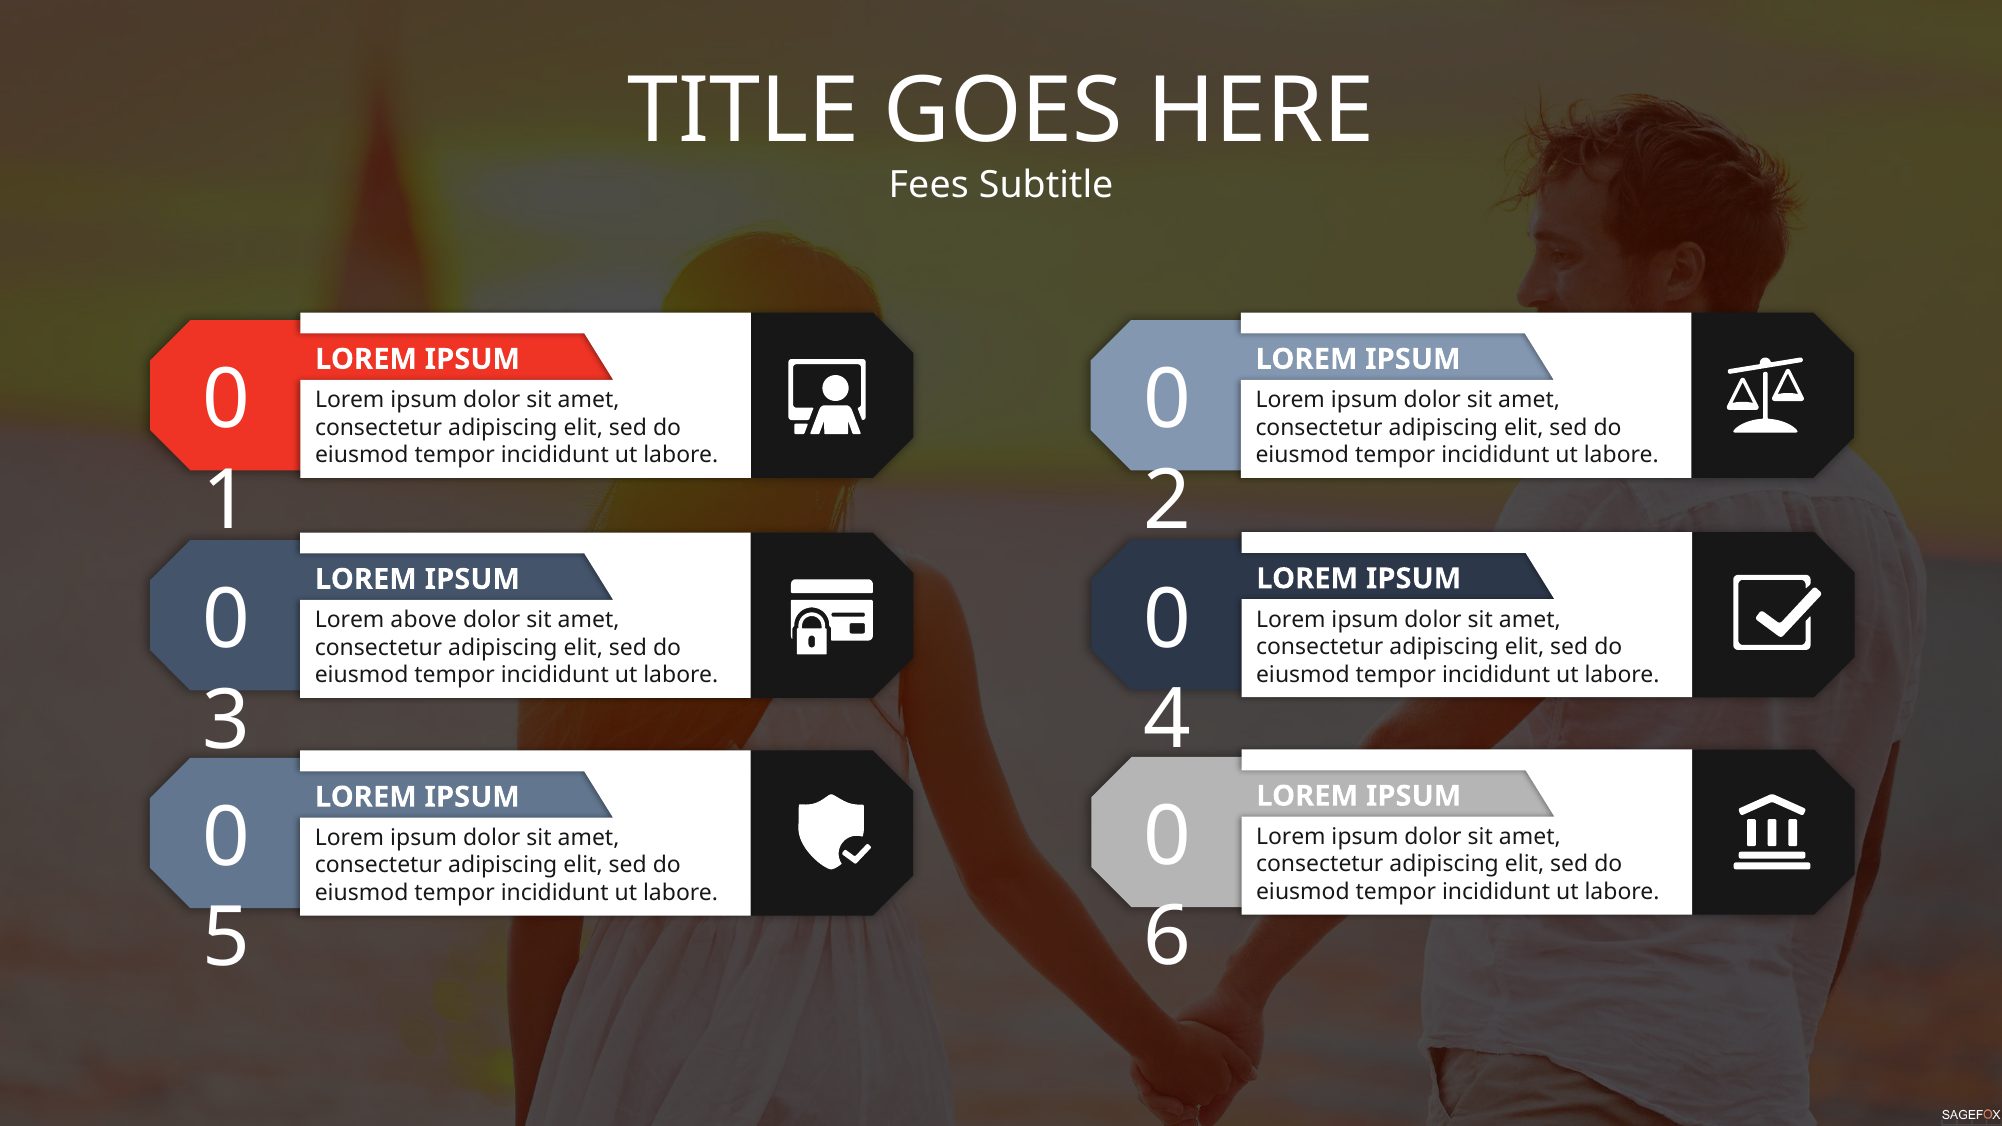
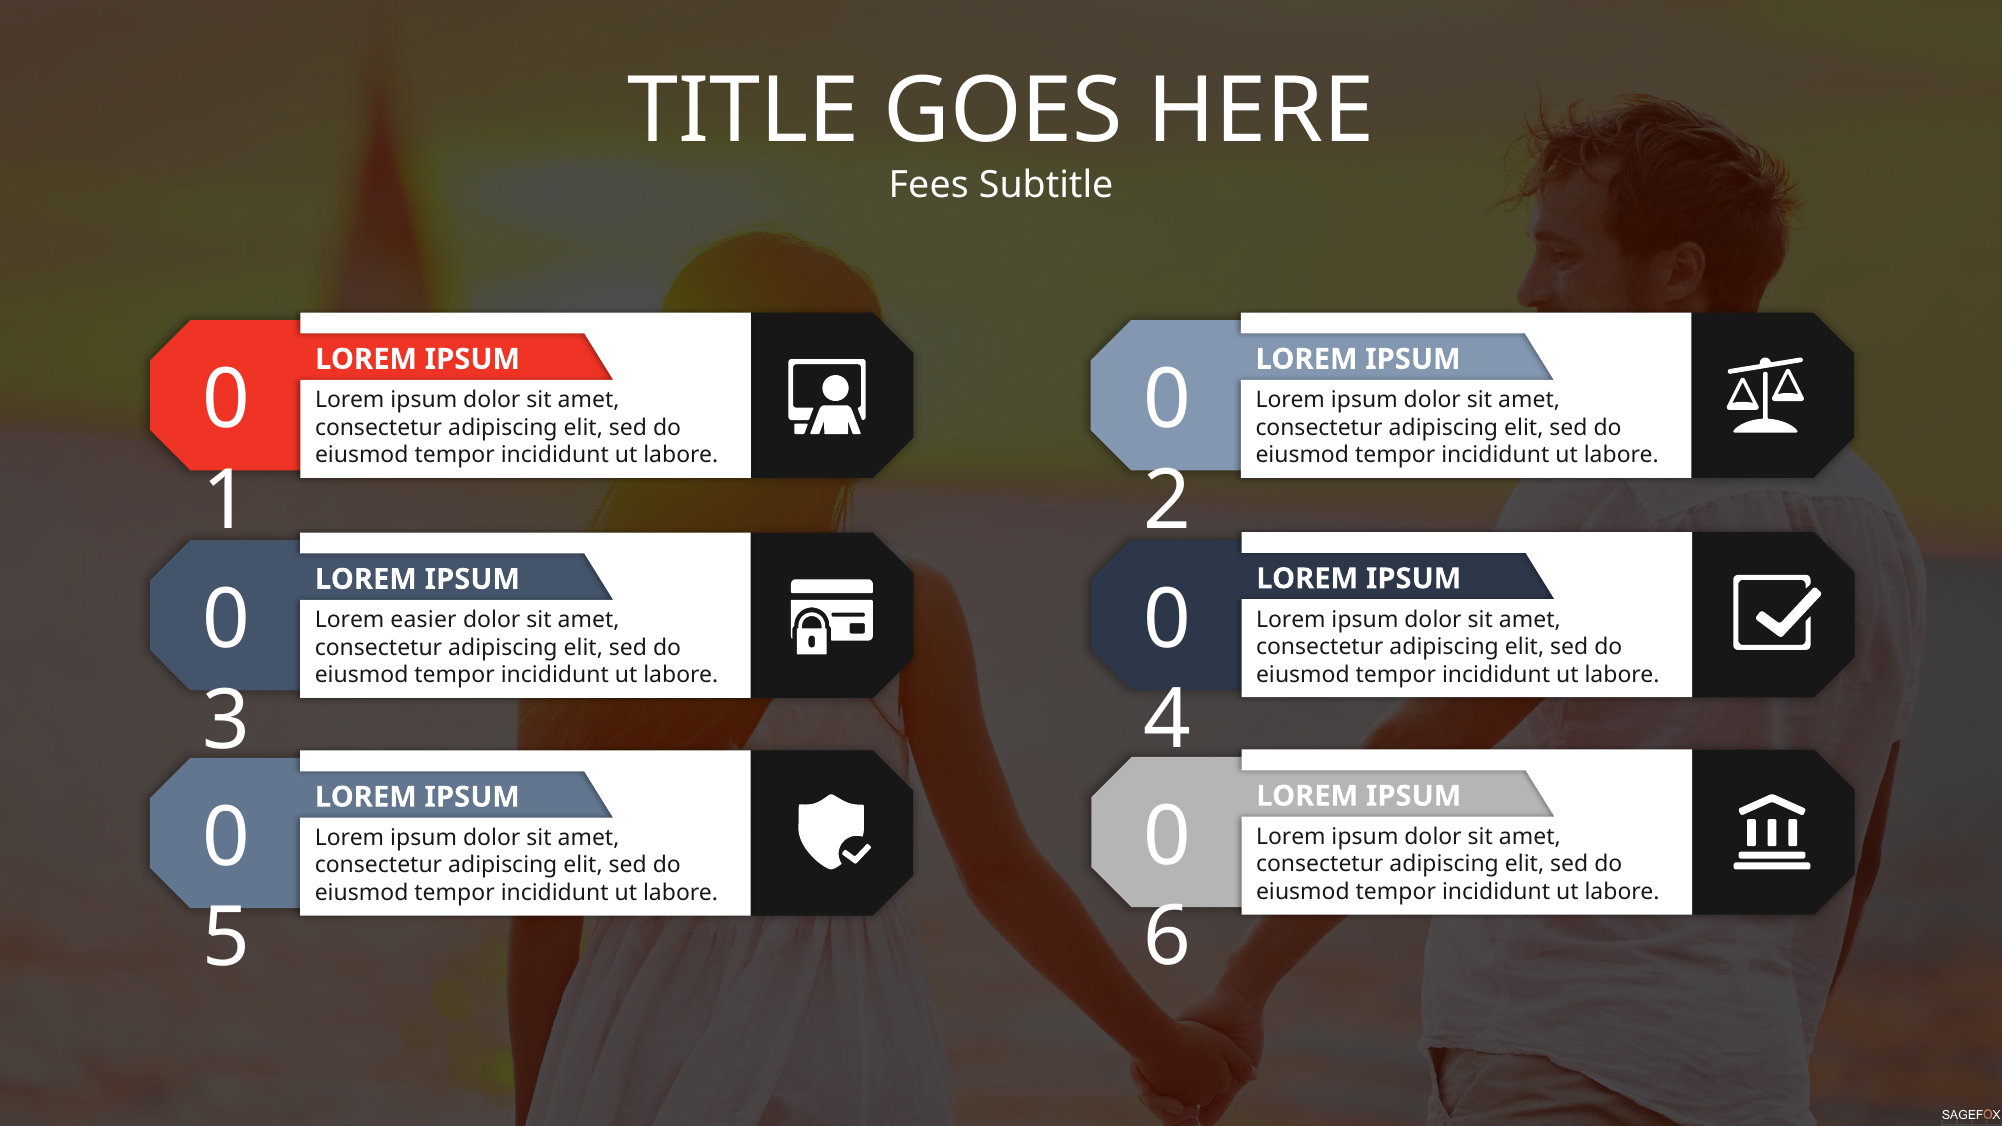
above: above -> easier
